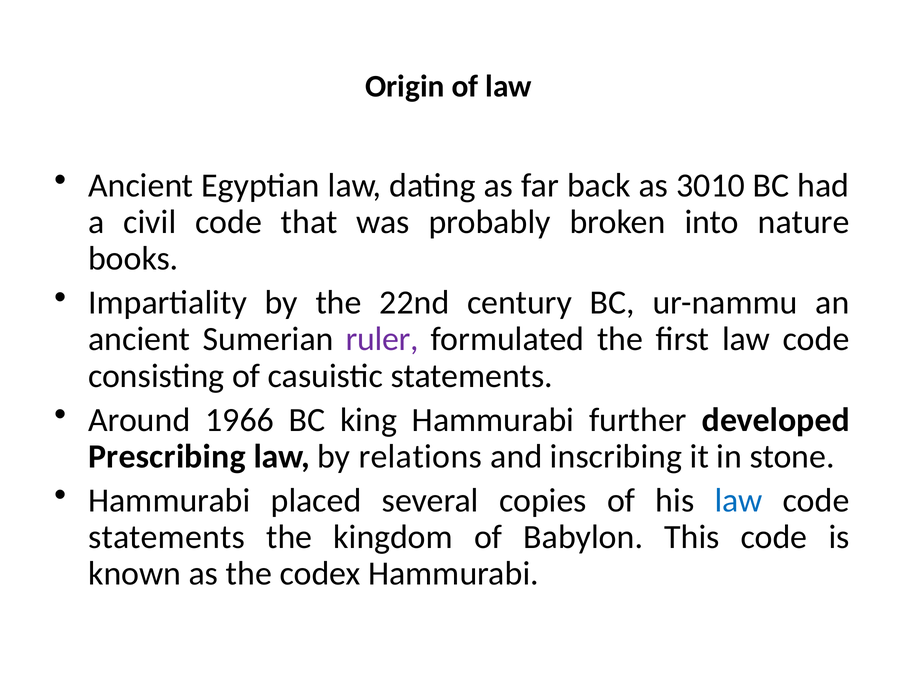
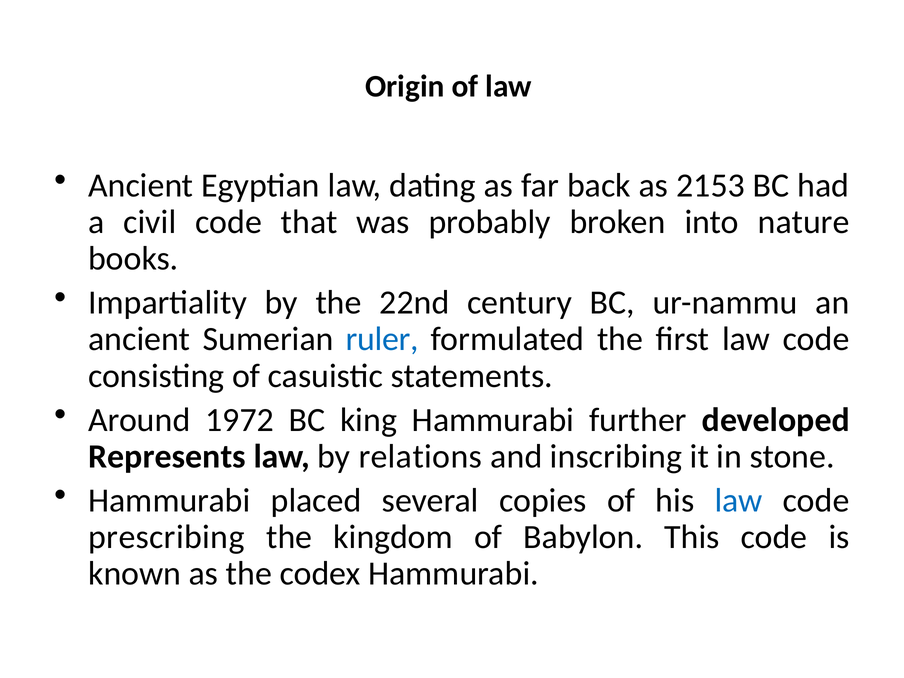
3010: 3010 -> 2153
ruler colour: purple -> blue
1966: 1966 -> 1972
Prescribing: Prescribing -> Represents
statements at (167, 537): statements -> prescribing
